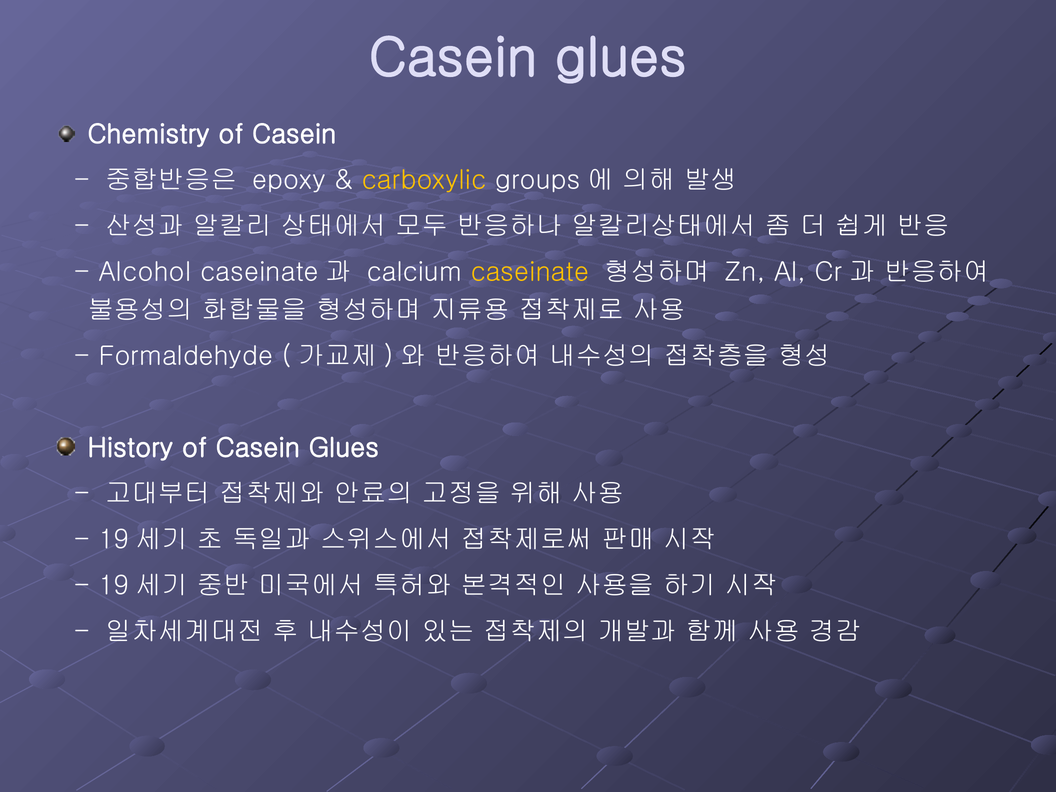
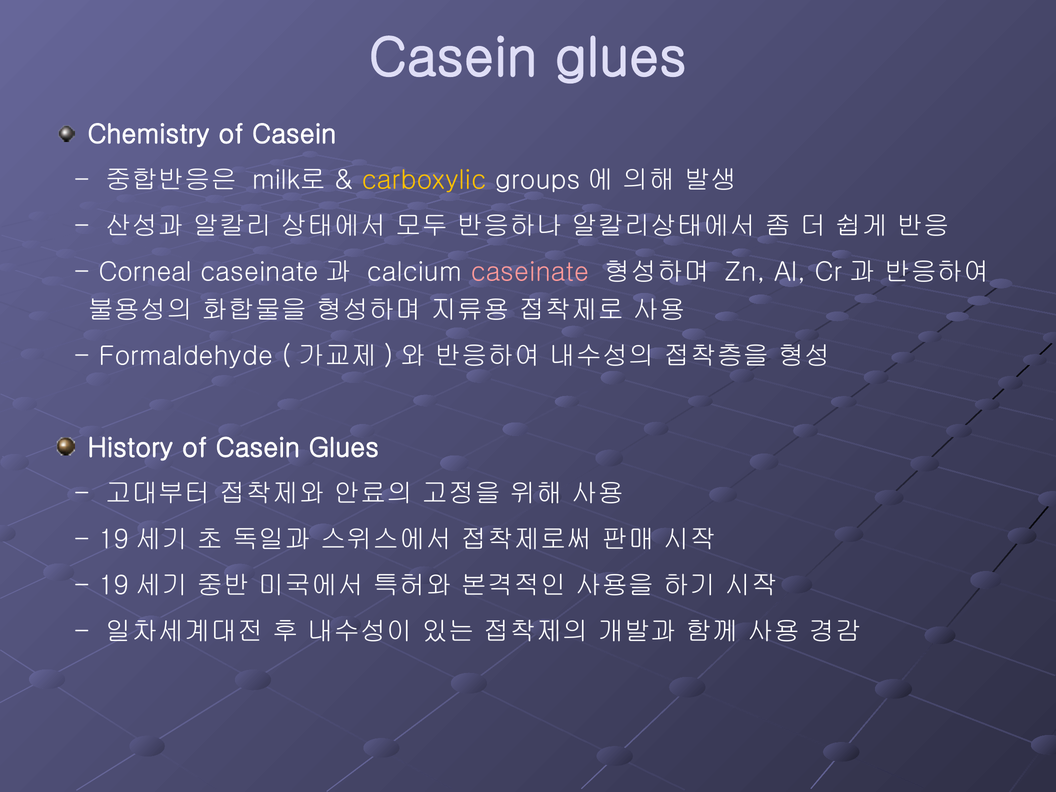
epoxy: epoxy -> milk로
Alcohol: Alcohol -> Corneal
caseinate colour: yellow -> pink
